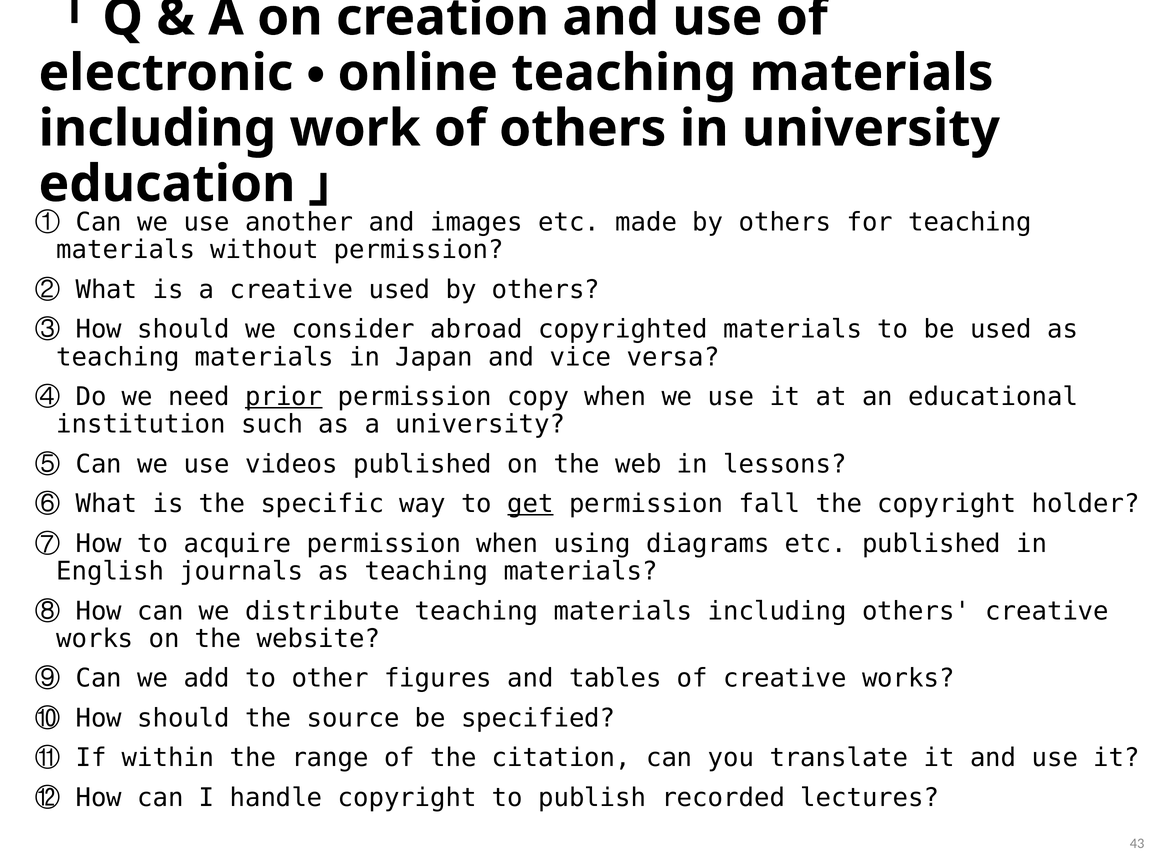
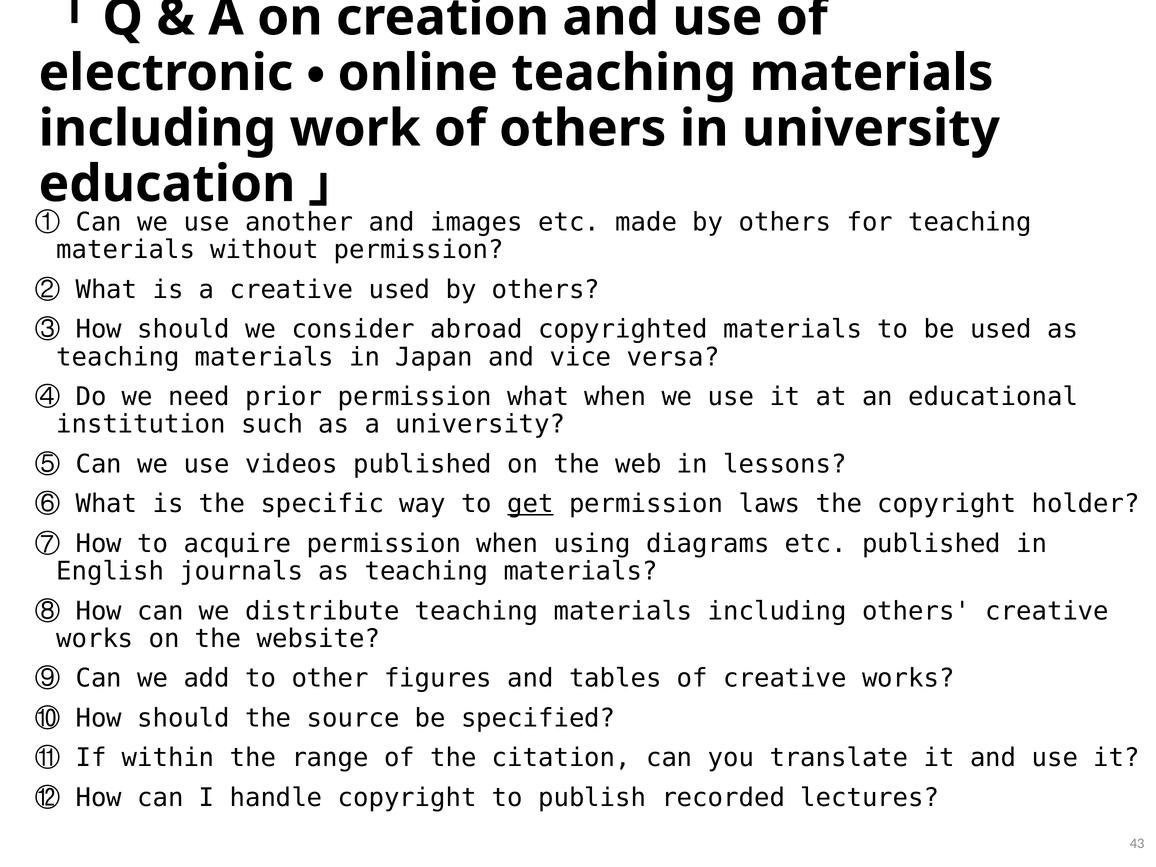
prior underline: present -> none
permission copy: copy -> what
fall: fall -> laws
